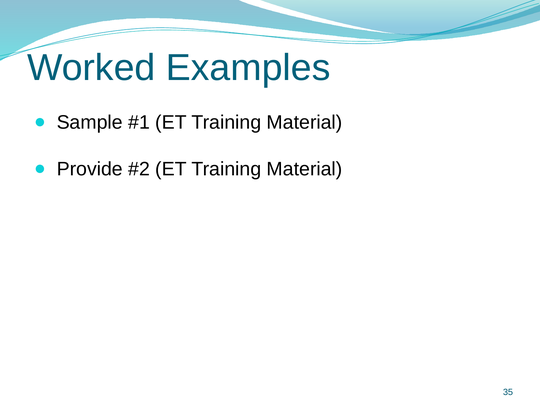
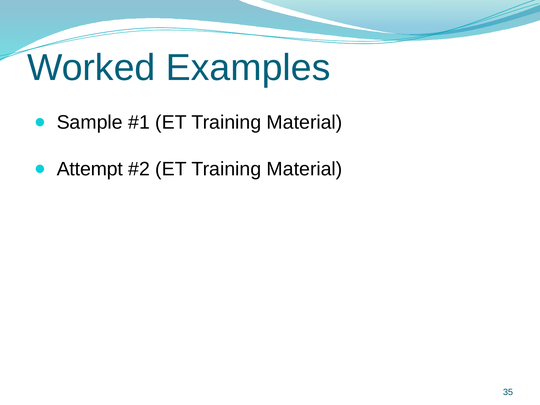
Provide: Provide -> Attempt
